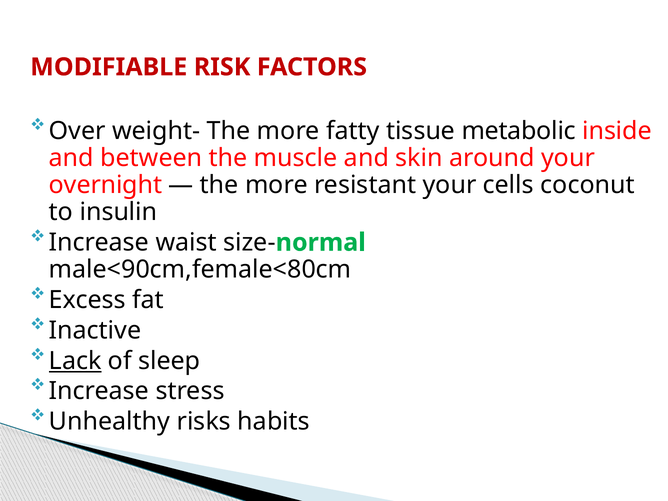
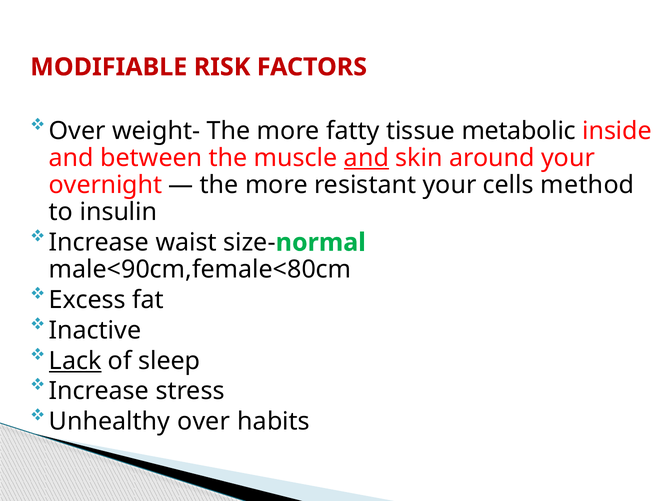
and at (366, 158) underline: none -> present
coconut: coconut -> method
Unhealthy risks: risks -> over
